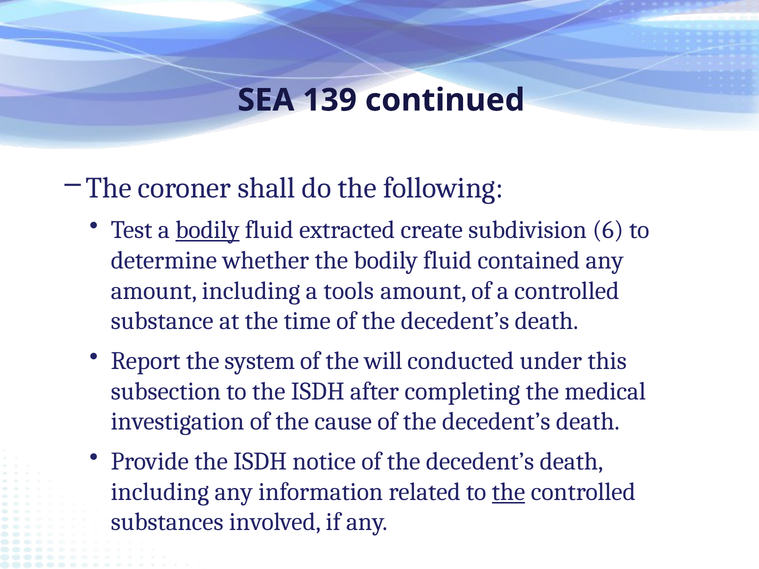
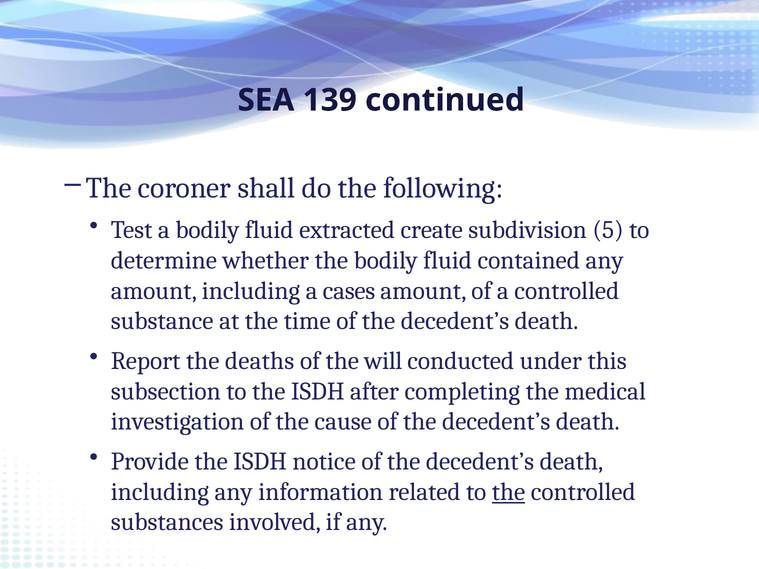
bodily at (207, 230) underline: present -> none
6: 6 -> 5
tools: tools -> cases
system: system -> deaths
